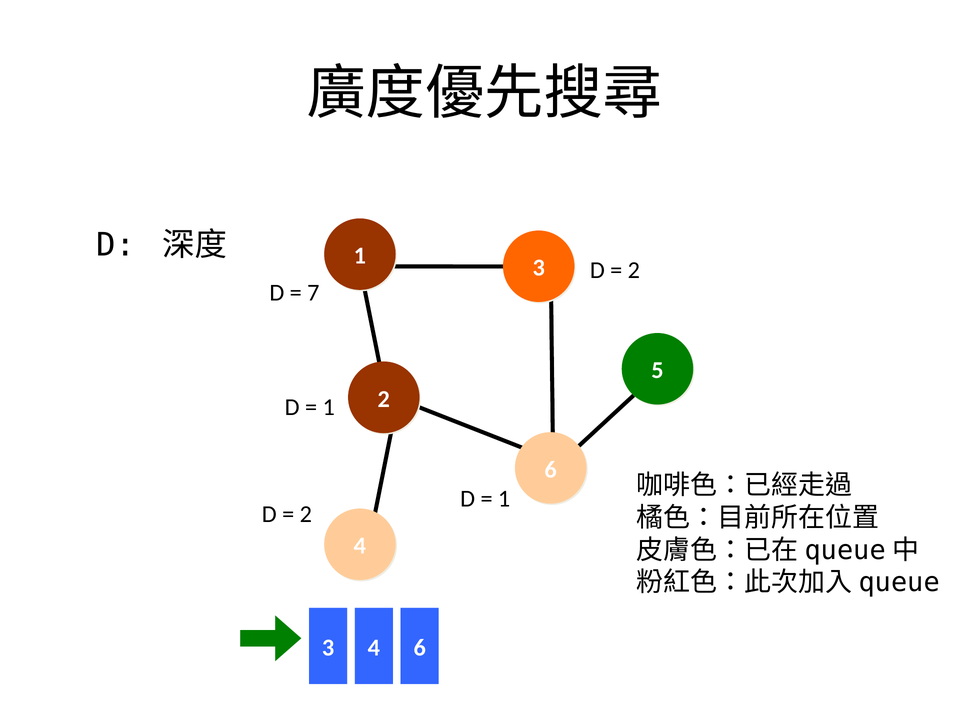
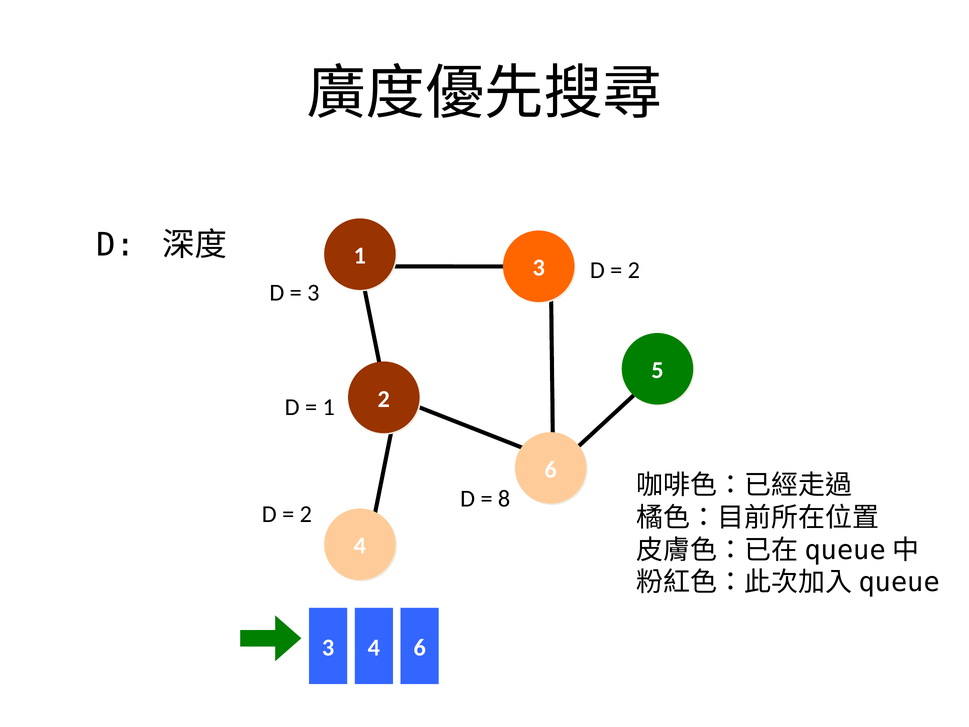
7 at (313, 293): 7 -> 3
1 at (504, 499): 1 -> 8
